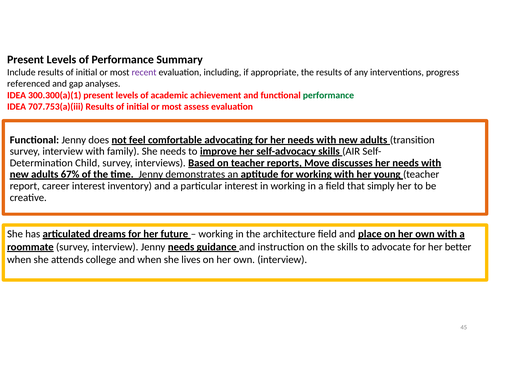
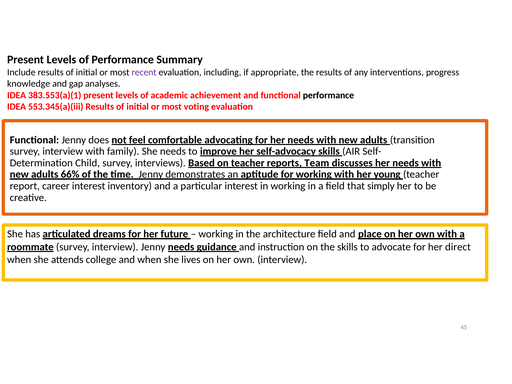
referenced: referenced -> knowledge
300.300(a)(1: 300.300(a)(1 -> 383.553(a)(1
performance at (328, 95) colour: green -> black
707.753(a)(iii: 707.753(a)(iii -> 553.345(a)(iii
assess: assess -> voting
Move: Move -> Team
67%: 67% -> 66%
better: better -> direct
